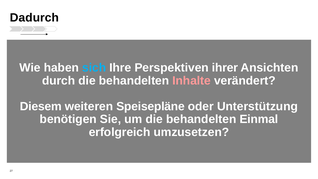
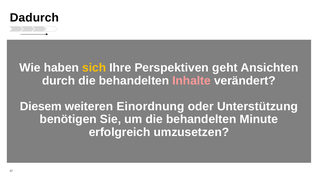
sich colour: light blue -> yellow
ihrer: ihrer -> geht
Speisepläne: Speisepläne -> Einordnung
Einmal: Einmal -> Minute
